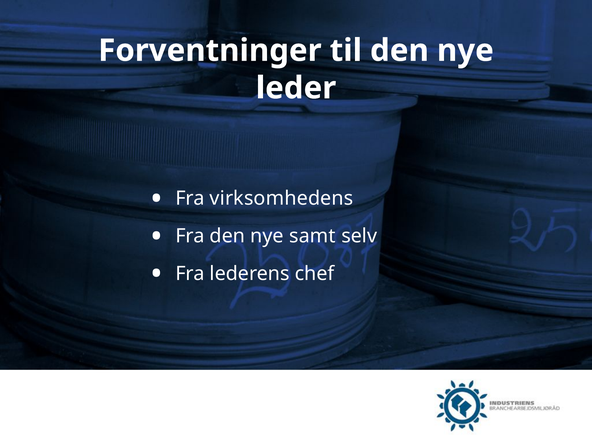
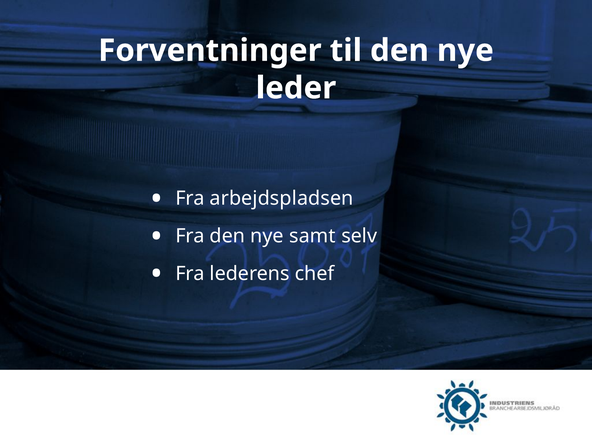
virksomhedens: virksomhedens -> arbejdspladsen
